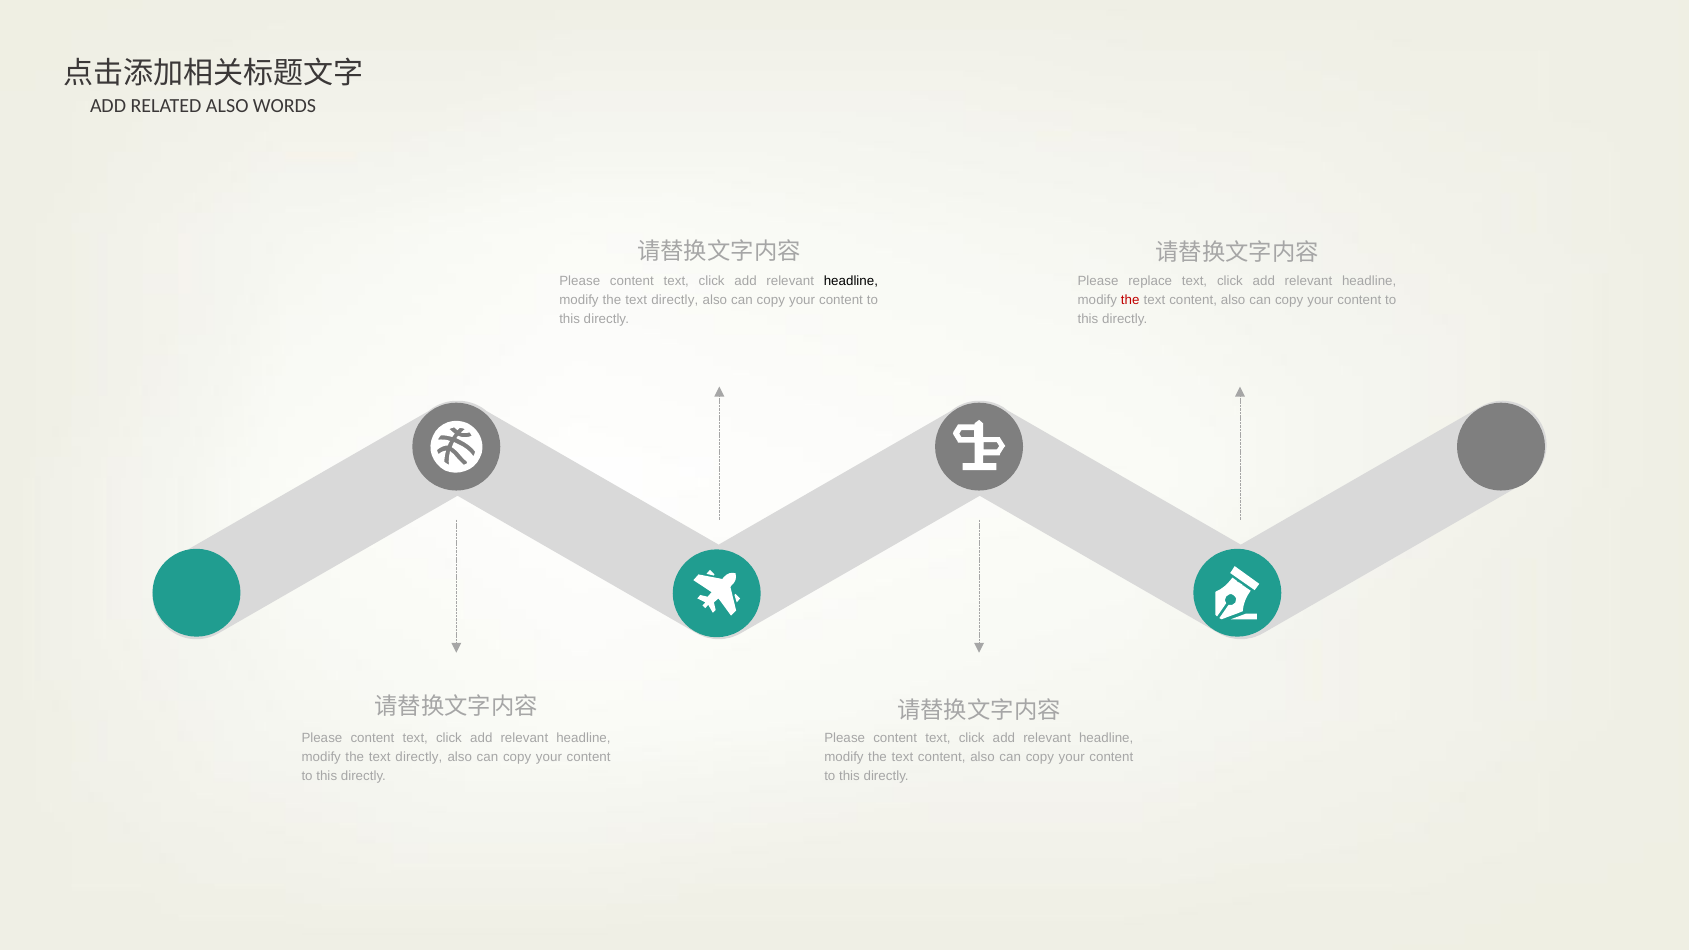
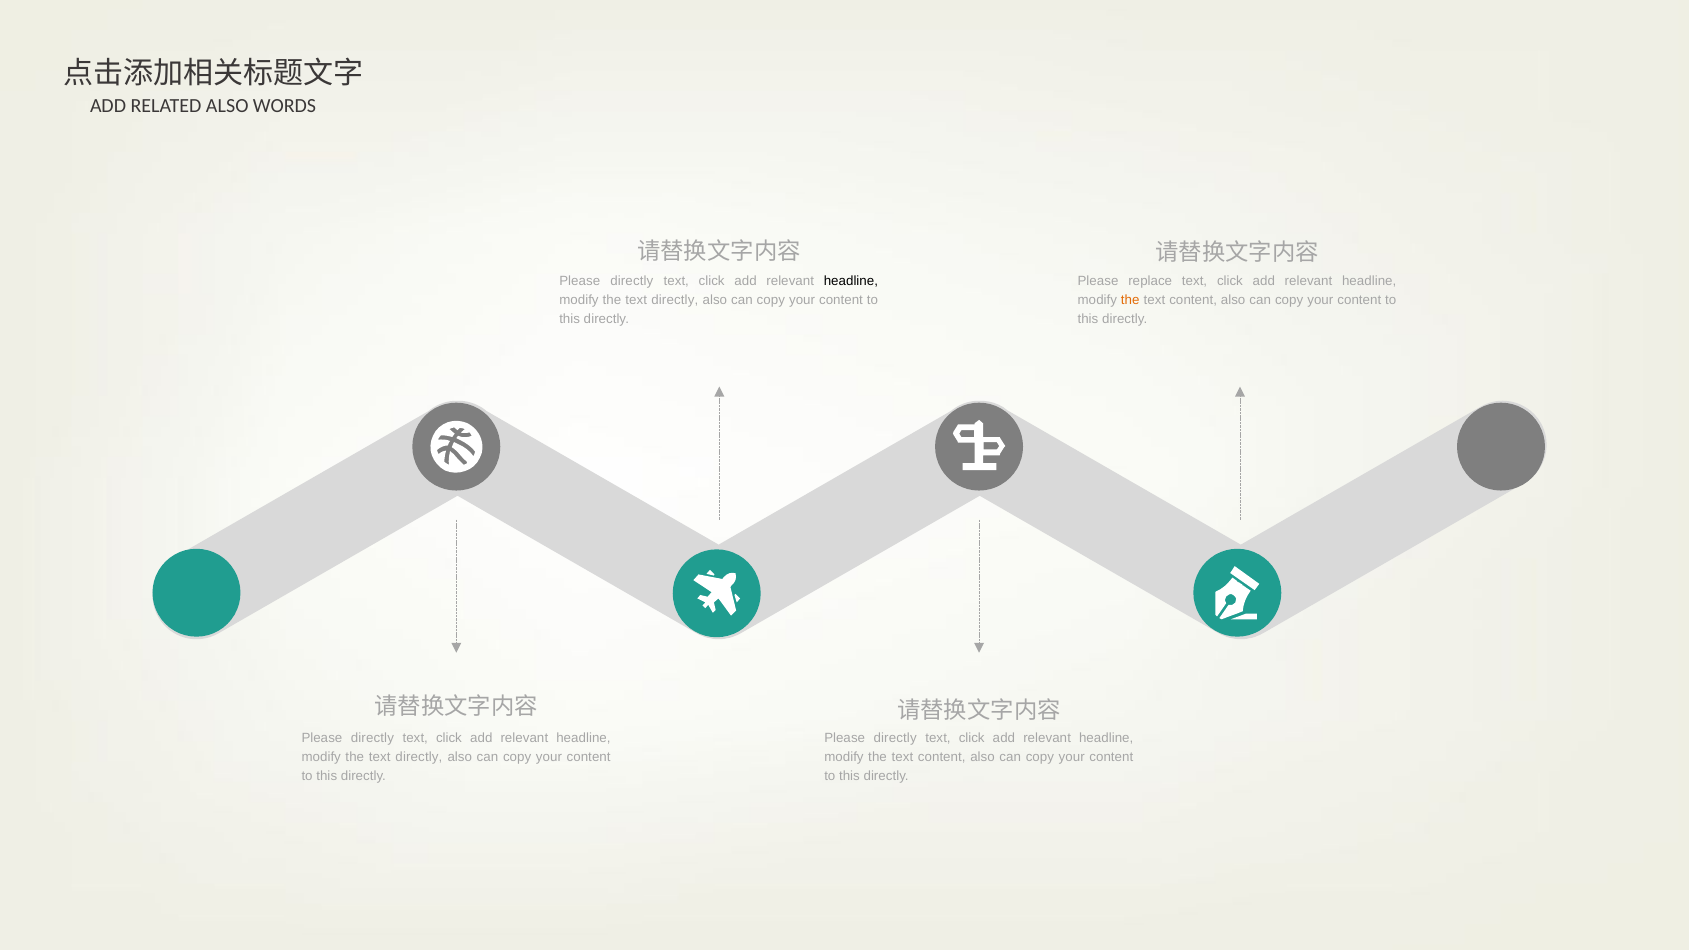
content at (632, 281): content -> directly
the at (1130, 300) colour: red -> orange
content at (372, 738): content -> directly
content at (895, 738): content -> directly
